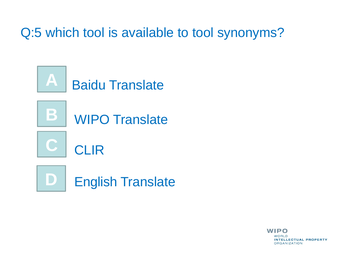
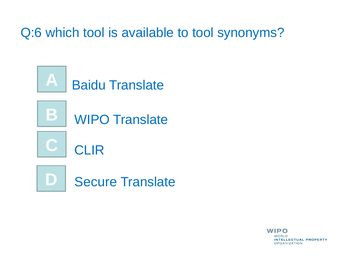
Q:5: Q:5 -> Q:6
English: English -> Secure
